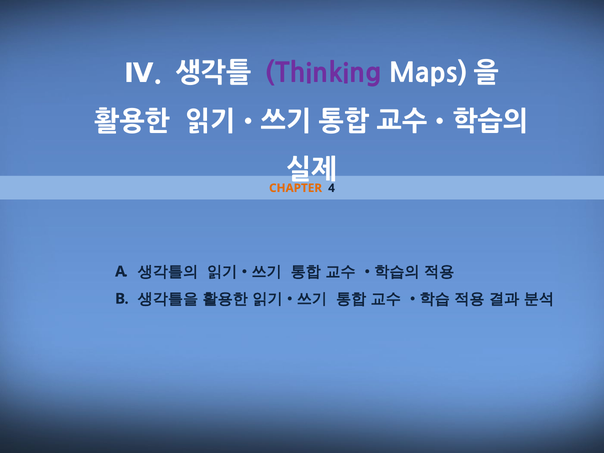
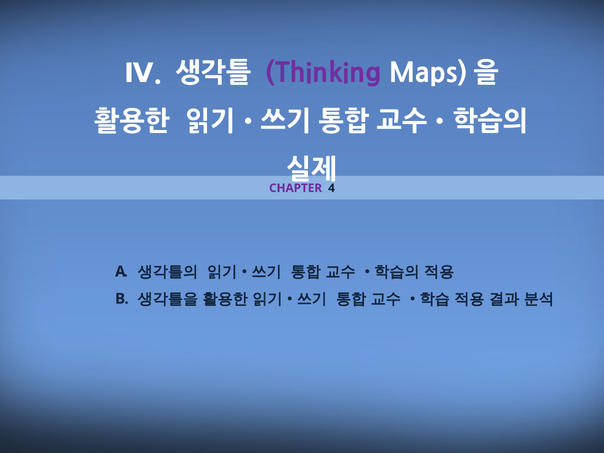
CHAPTER colour: orange -> purple
